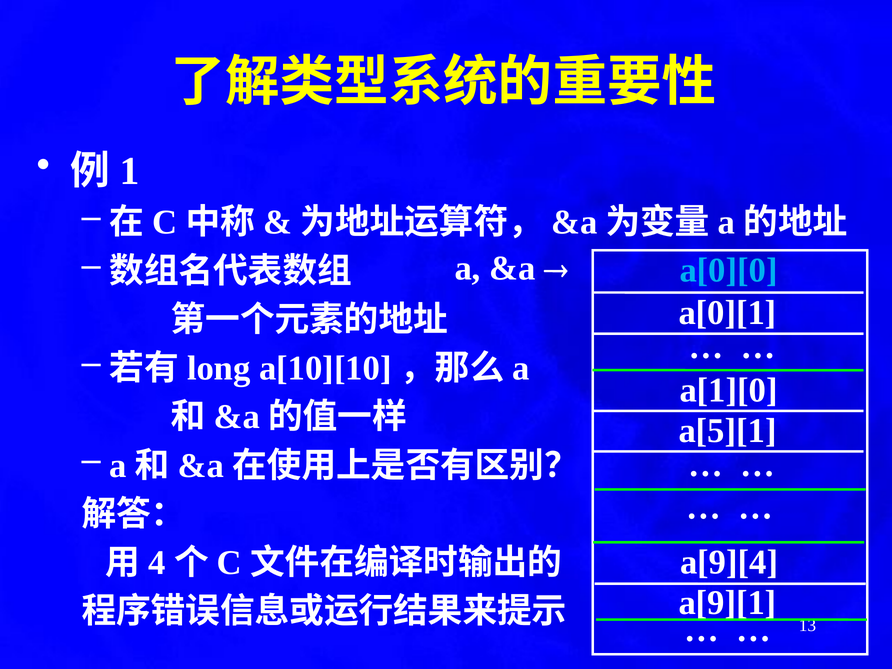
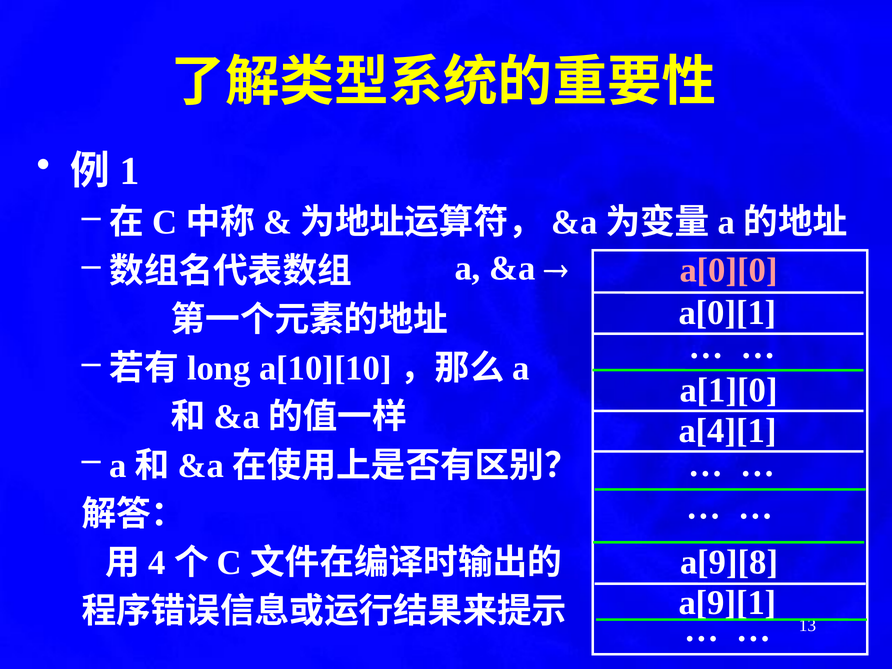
a[0][0 colour: light blue -> pink
a[5][1: a[5][1 -> a[4][1
a[9][4: a[9][4 -> a[9][8
